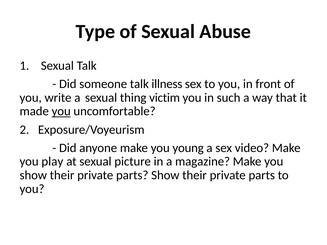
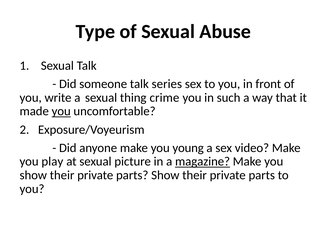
illness: illness -> series
victim: victim -> crime
magazine underline: none -> present
